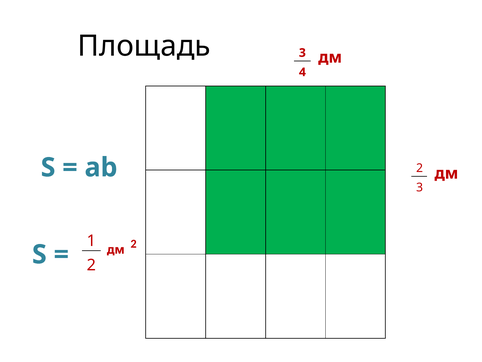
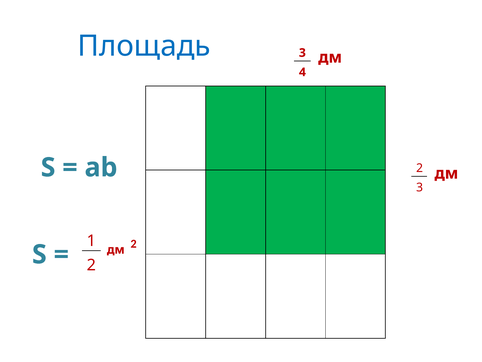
Площадь colour: black -> blue
